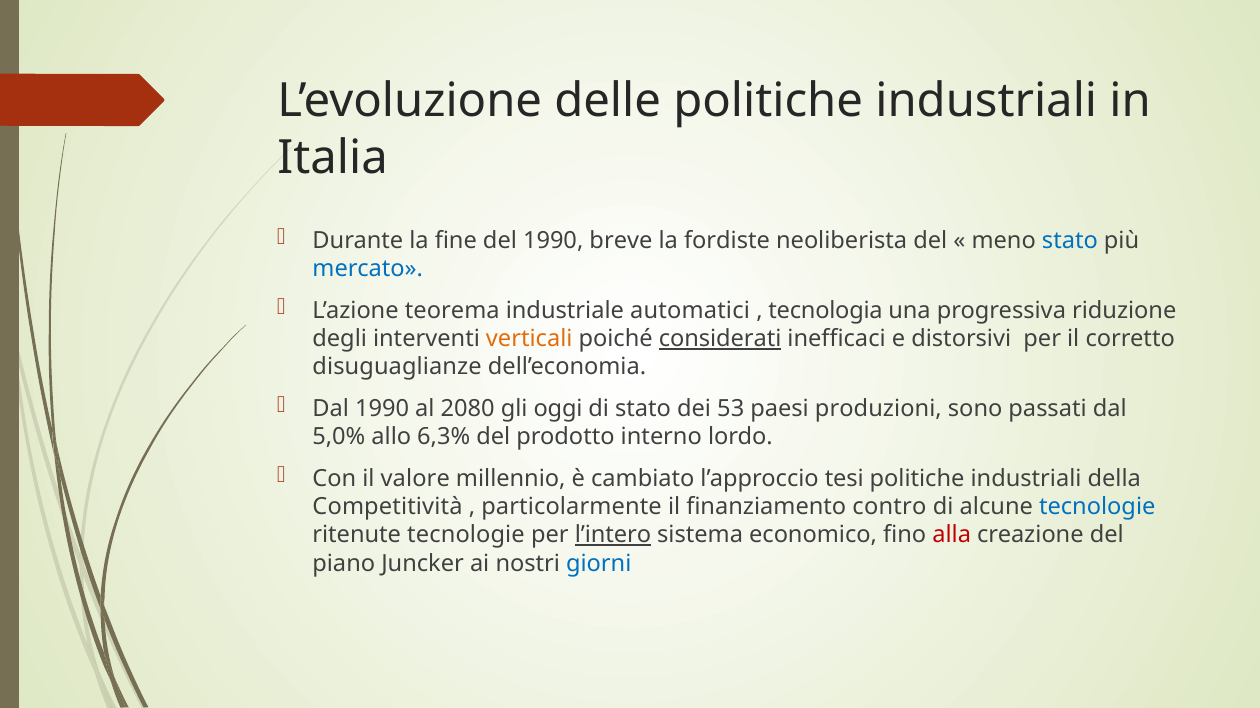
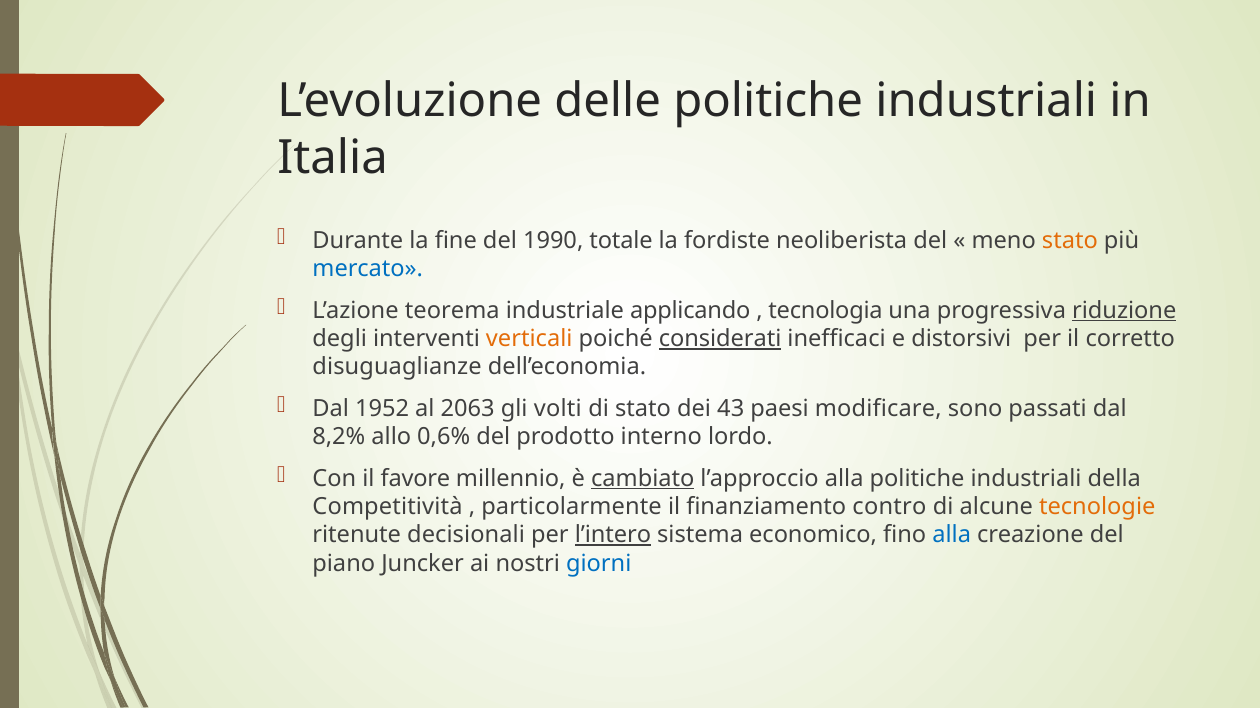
breve: breve -> totale
stato at (1070, 241) colour: blue -> orange
automatici: automatici -> applicando
riduzione underline: none -> present
Dal 1990: 1990 -> 1952
2080: 2080 -> 2063
oggi: oggi -> volti
53: 53 -> 43
produzioni: produzioni -> modificare
5,0%: 5,0% -> 8,2%
6,3%: 6,3% -> 0,6%
valore: valore -> favore
cambiato underline: none -> present
l’approccio tesi: tesi -> alla
tecnologie at (1097, 507) colour: blue -> orange
ritenute tecnologie: tecnologie -> decisionali
alla at (952, 536) colour: red -> blue
